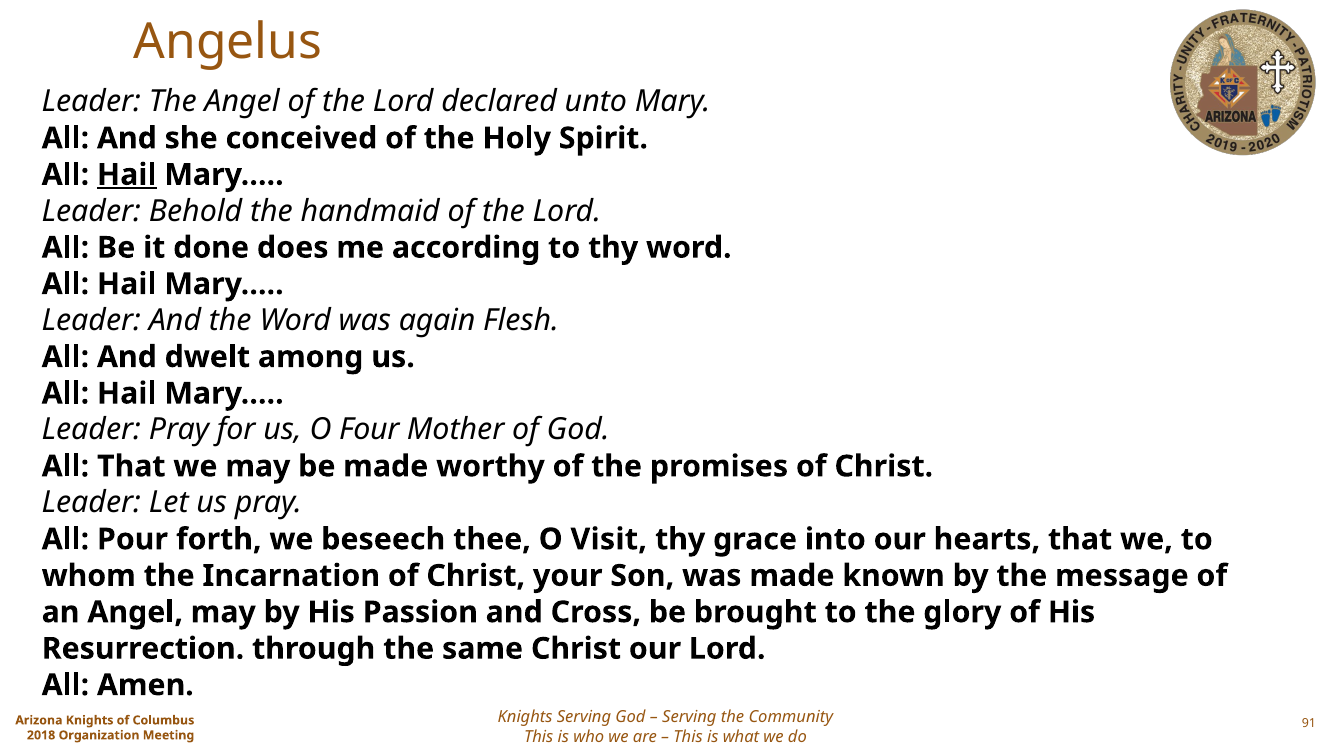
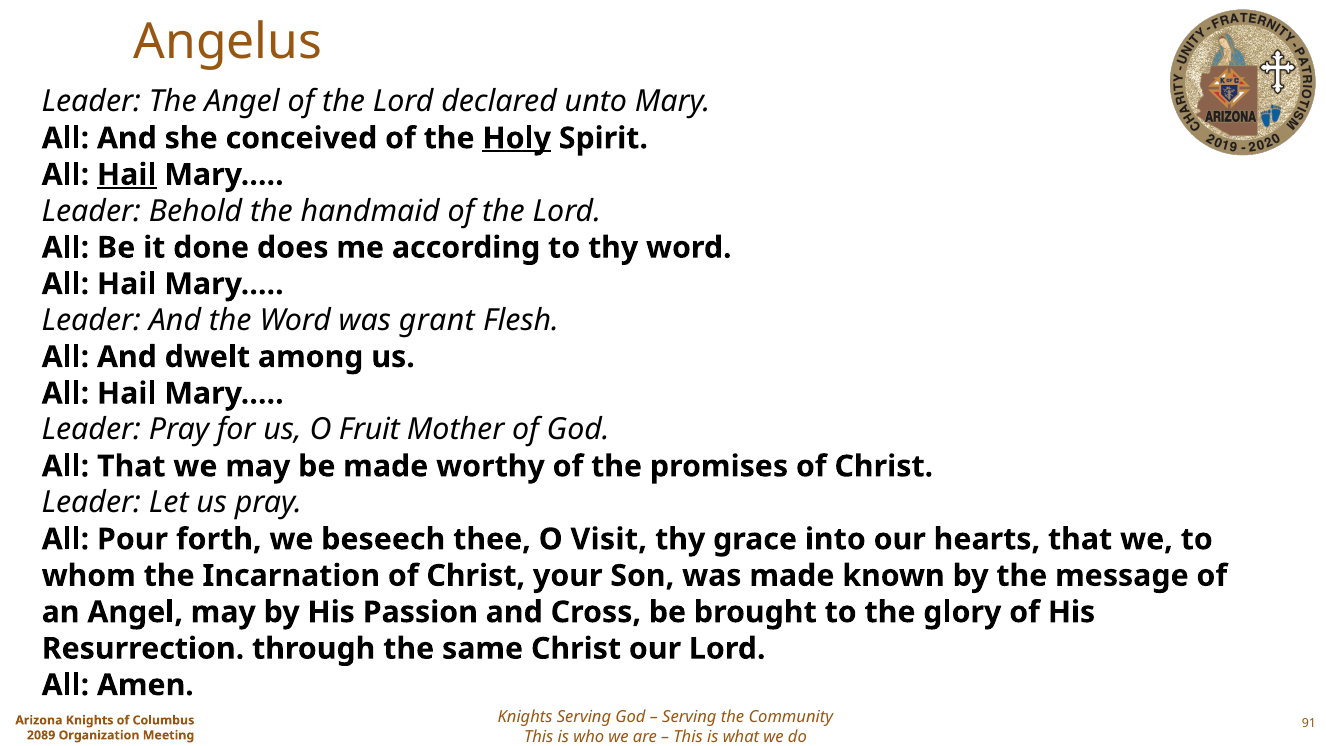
Holy underline: none -> present
again: again -> grant
Four: Four -> Fruit
2018: 2018 -> 2089
